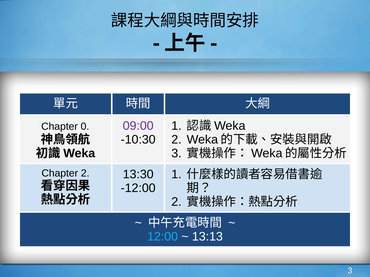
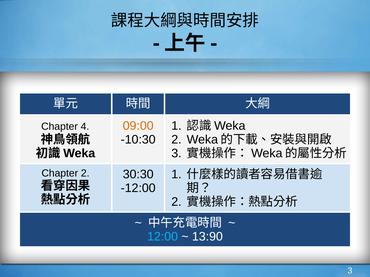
09:00 colour: purple -> orange
0: 0 -> 4
13:30: 13:30 -> 30:30
13:13: 13:13 -> 13:90
